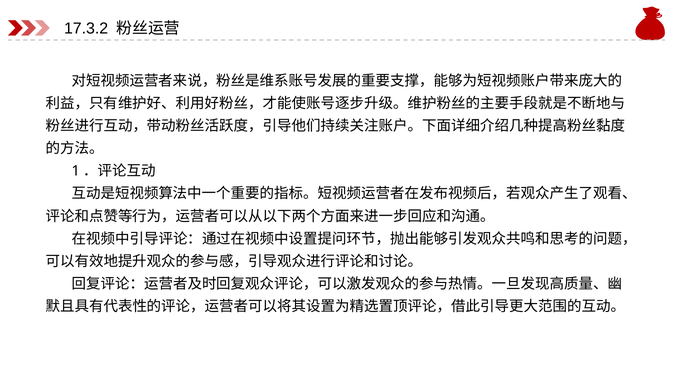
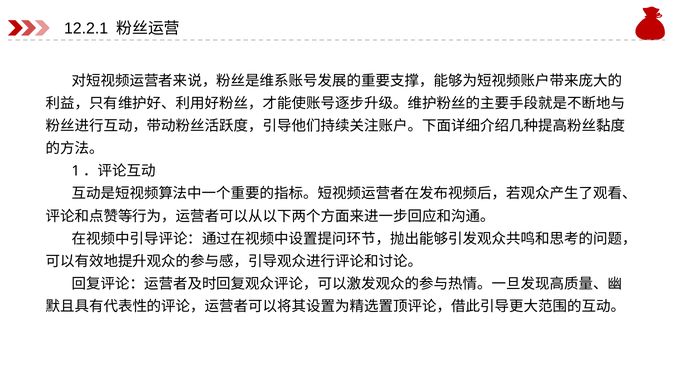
17.3.2: 17.3.2 -> 12.2.1
